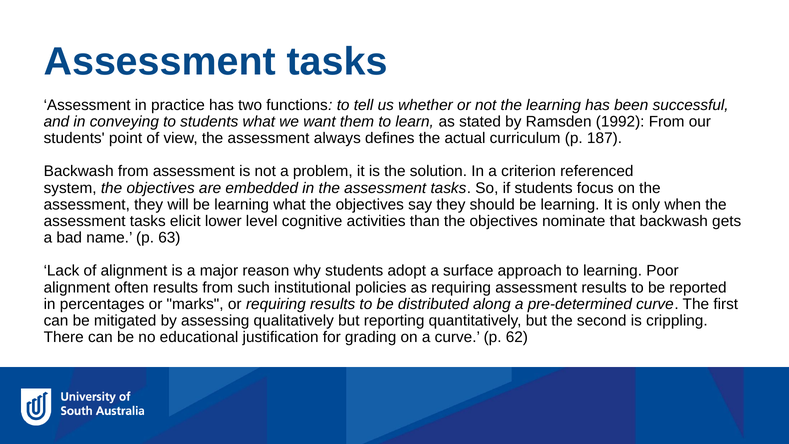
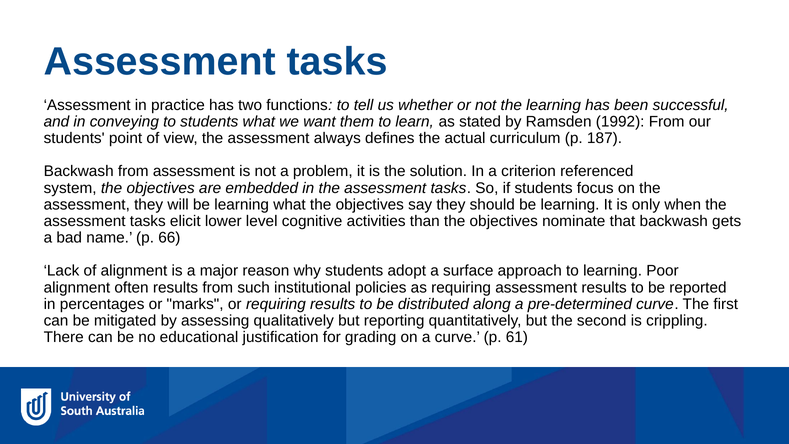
63: 63 -> 66
62: 62 -> 61
